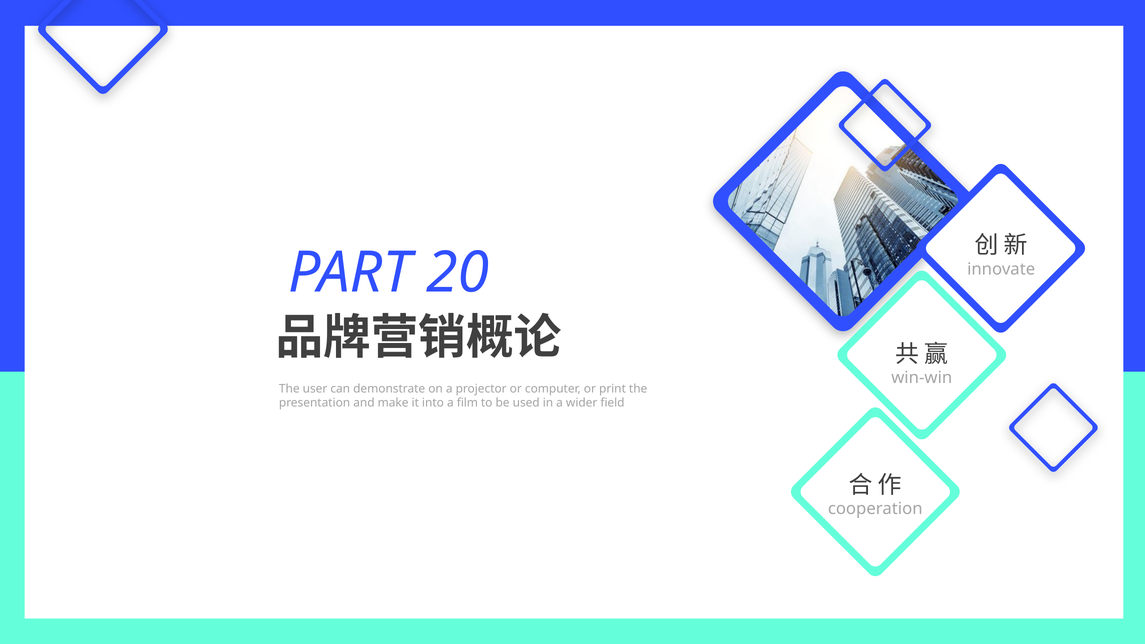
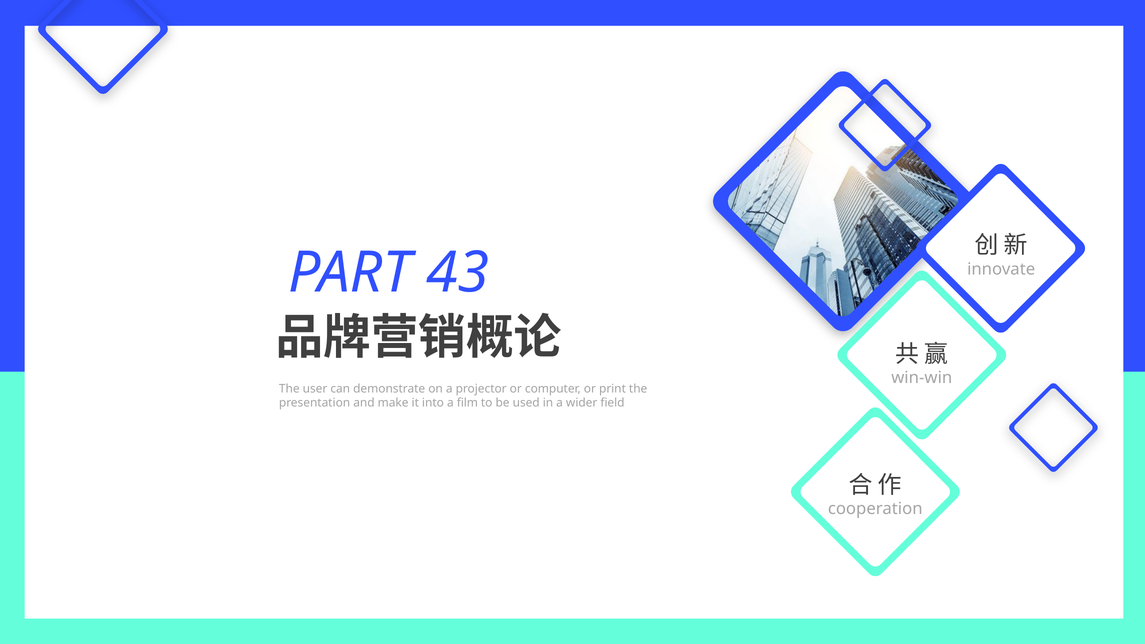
20: 20 -> 43
